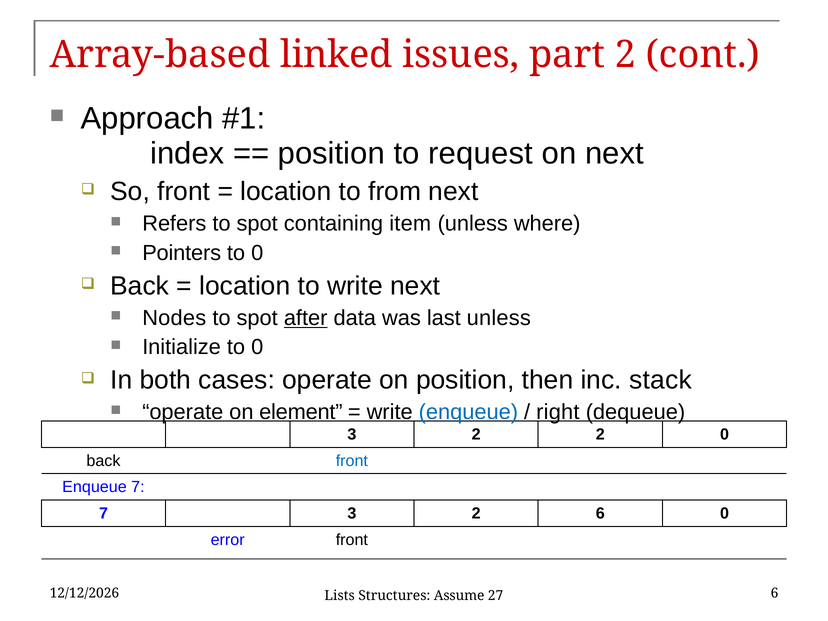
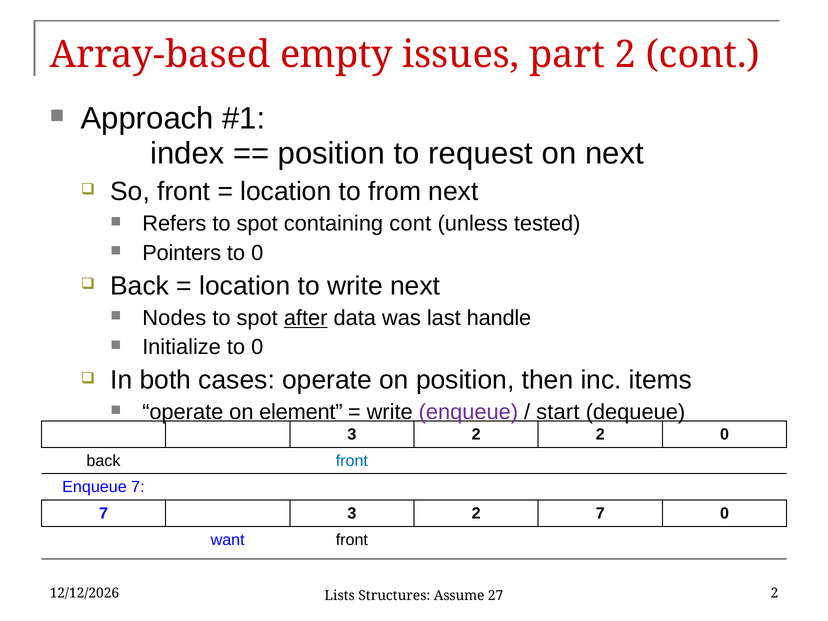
linked: linked -> empty
containing item: item -> cont
where: where -> tested
last unless: unless -> handle
stack: stack -> items
enqueue at (468, 412) colour: blue -> purple
right: right -> start
2 6: 6 -> 7
error: error -> want
6 at (775, 593): 6 -> 2
